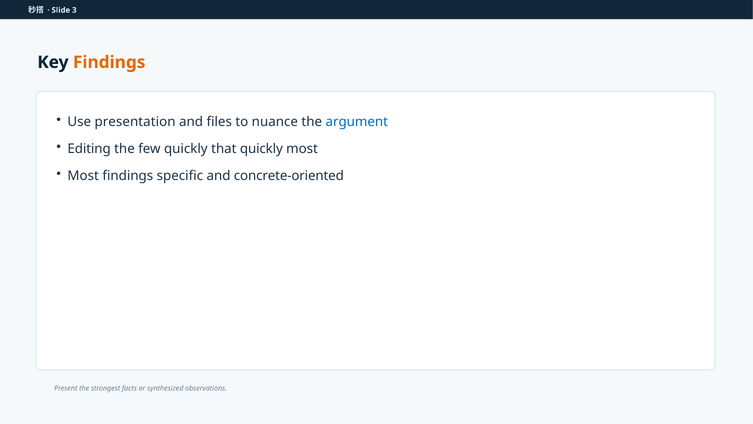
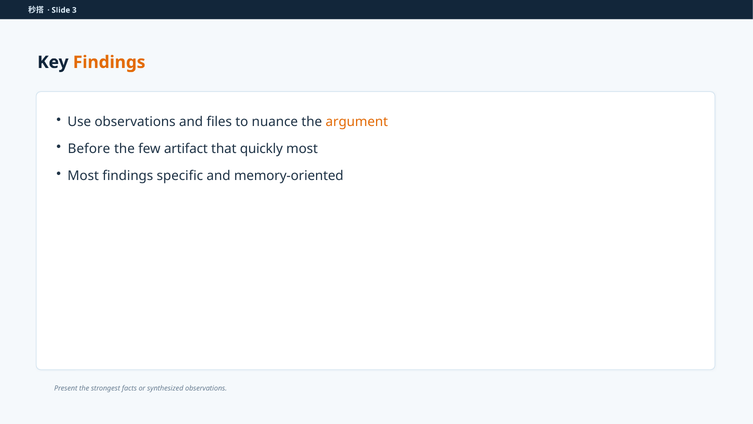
Use presentation: presentation -> observations
argument colour: blue -> orange
Editing: Editing -> Before
few quickly: quickly -> artifact
concrete-oriented: concrete-oriented -> memory-oriented
